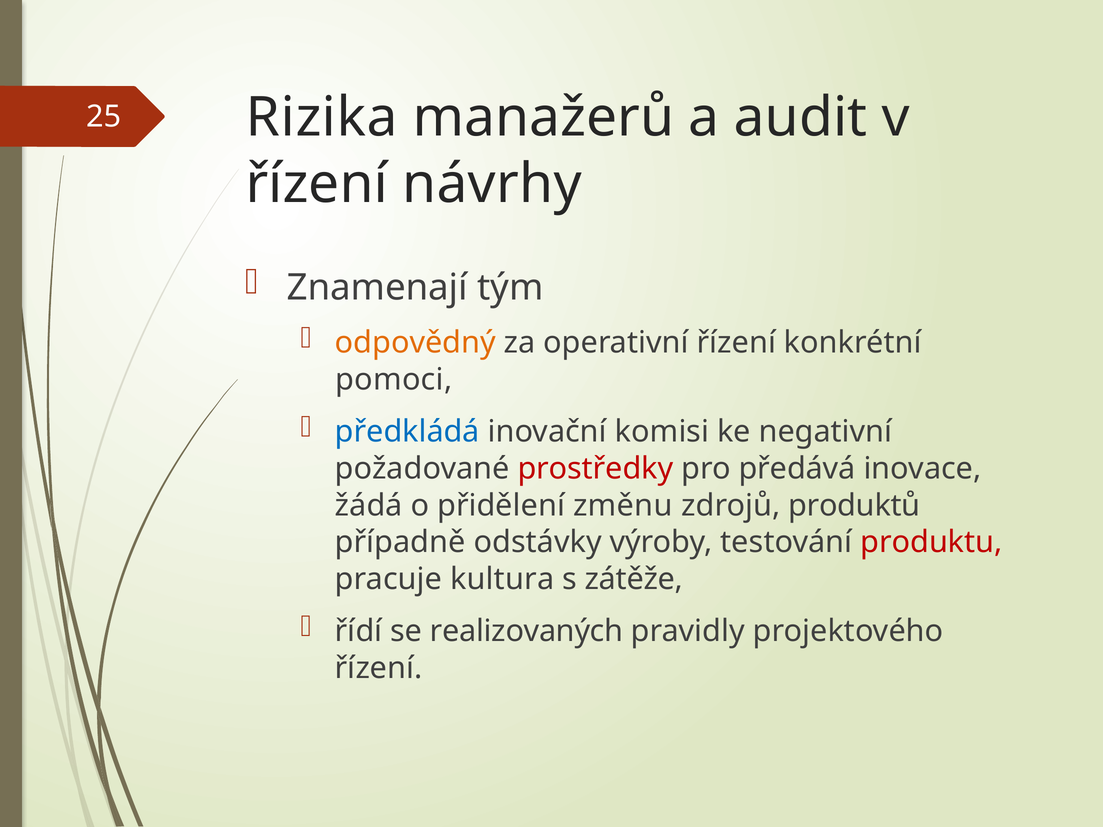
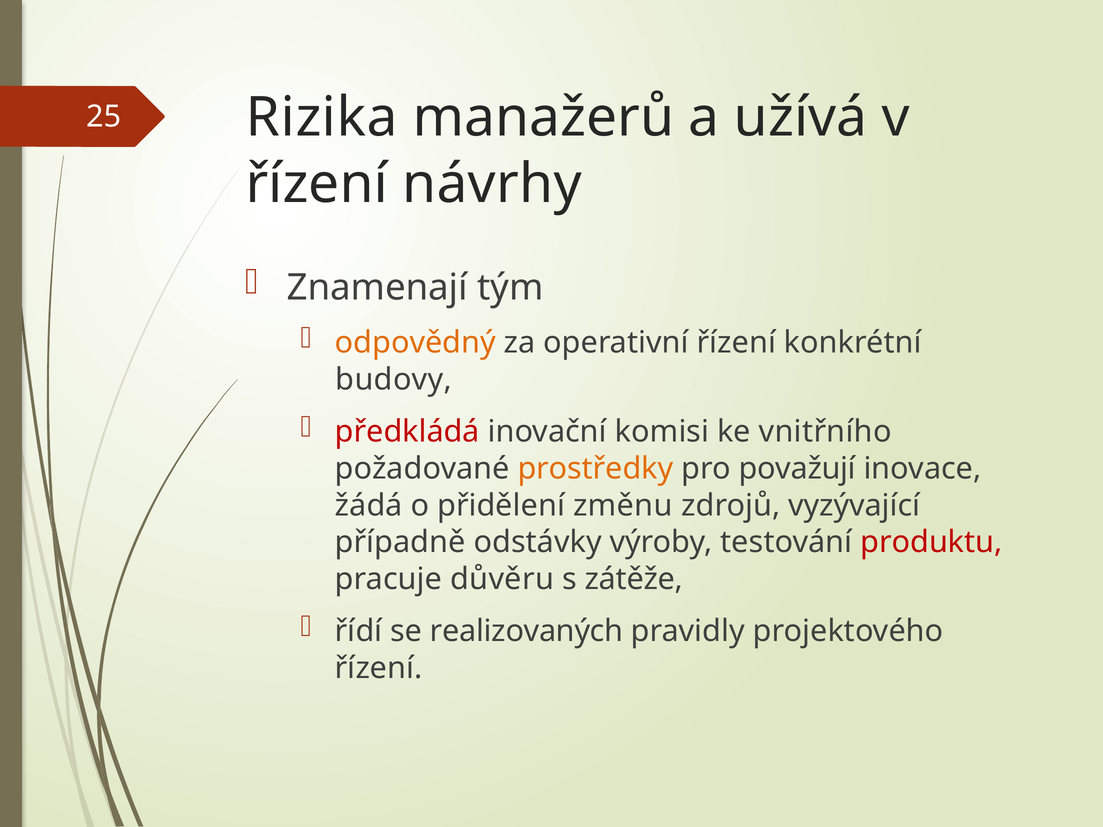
audit: audit -> užívá
pomoci: pomoci -> budovy
předkládá colour: blue -> red
negativní: negativní -> vnitřního
prostředky colour: red -> orange
předává: předává -> považují
produktů: produktů -> vyzývající
kultura: kultura -> důvěru
